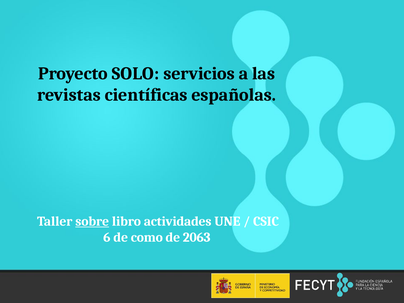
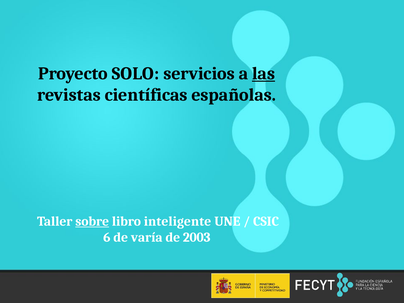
las underline: none -> present
actividades: actividades -> inteligente
como: como -> varía
2063: 2063 -> 2003
